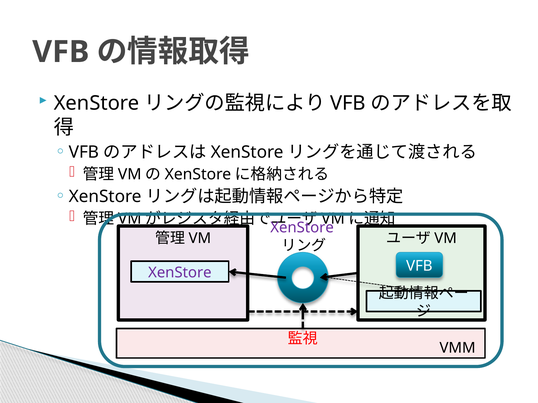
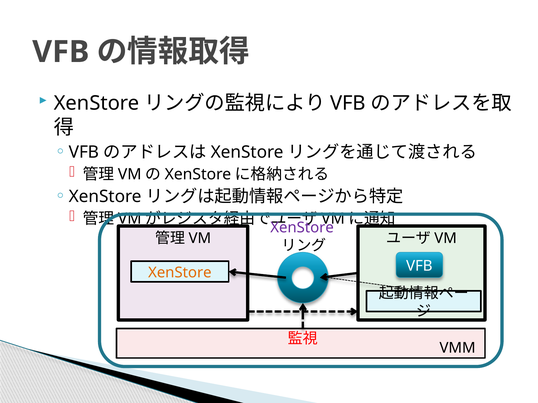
XenStore at (180, 273) colour: purple -> orange
